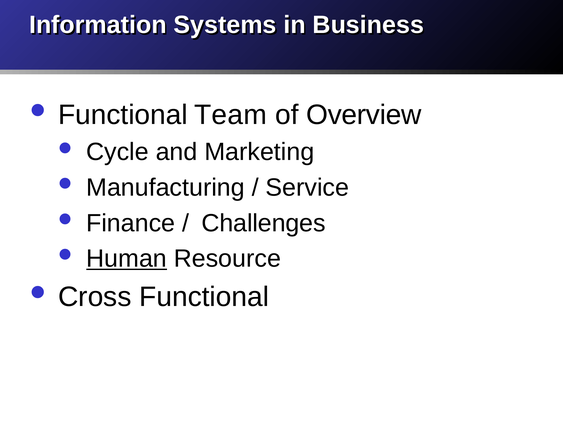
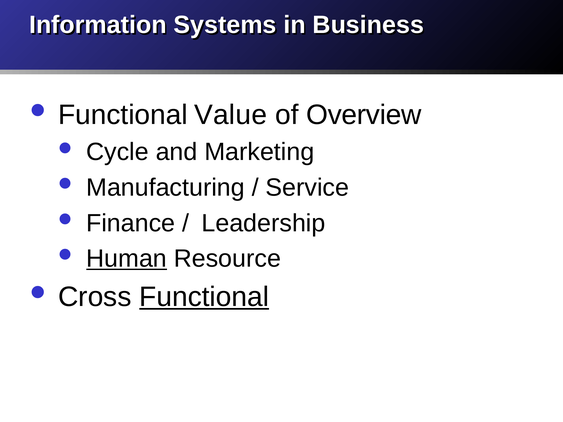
Team: Team -> Value
Challenges: Challenges -> Leadership
Functional at (204, 297) underline: none -> present
